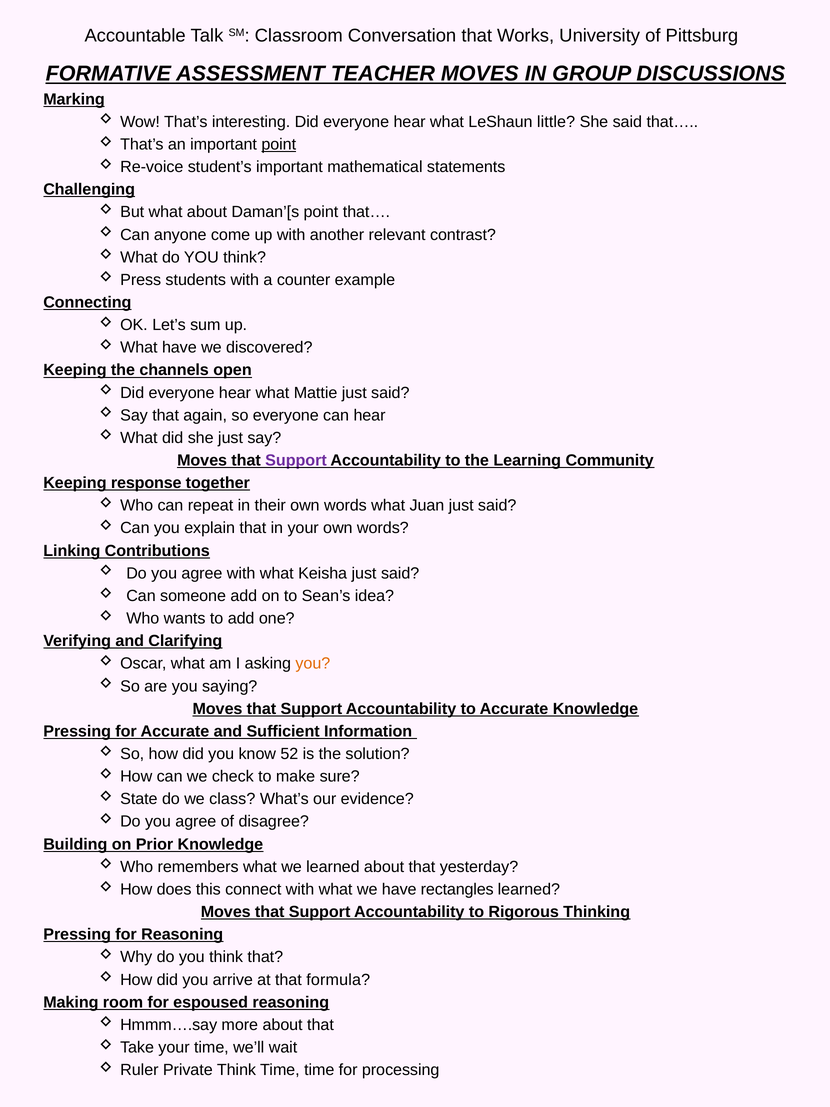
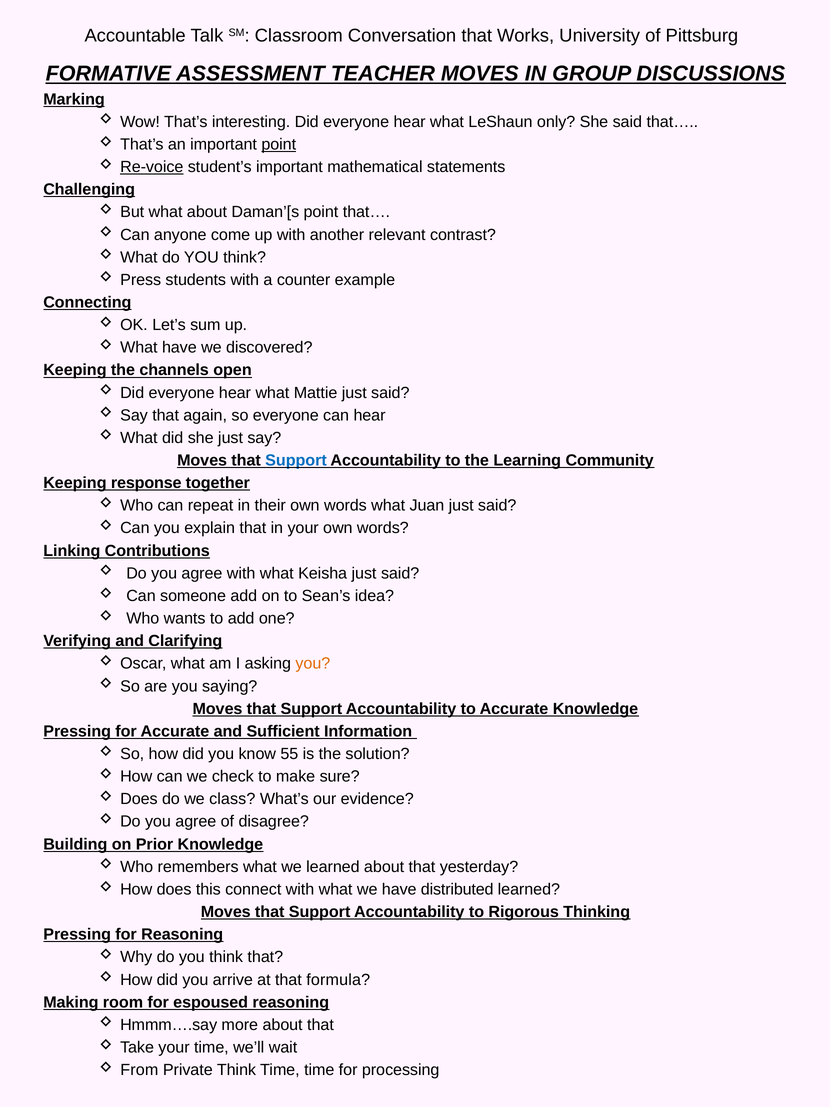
little: little -> only
Re-voice underline: none -> present
Support at (296, 460) colour: purple -> blue
52: 52 -> 55
State at (139, 799): State -> Does
rectangles: rectangles -> distributed
Ruler: Ruler -> From
